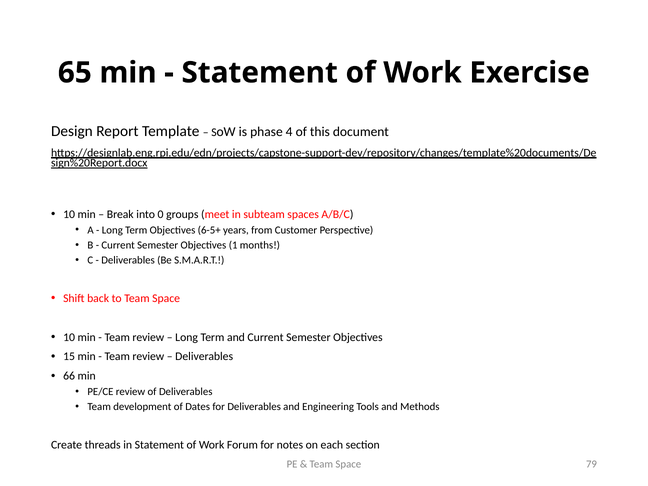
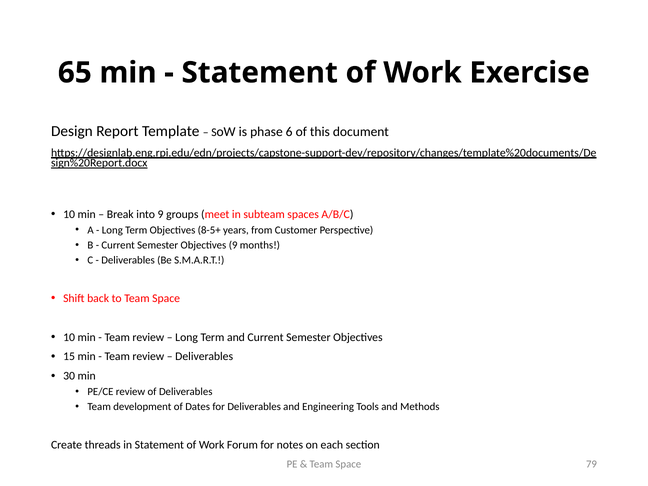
4: 4 -> 6
into 0: 0 -> 9
6-5+: 6-5+ -> 8-5+
Objectives 1: 1 -> 9
66: 66 -> 30
